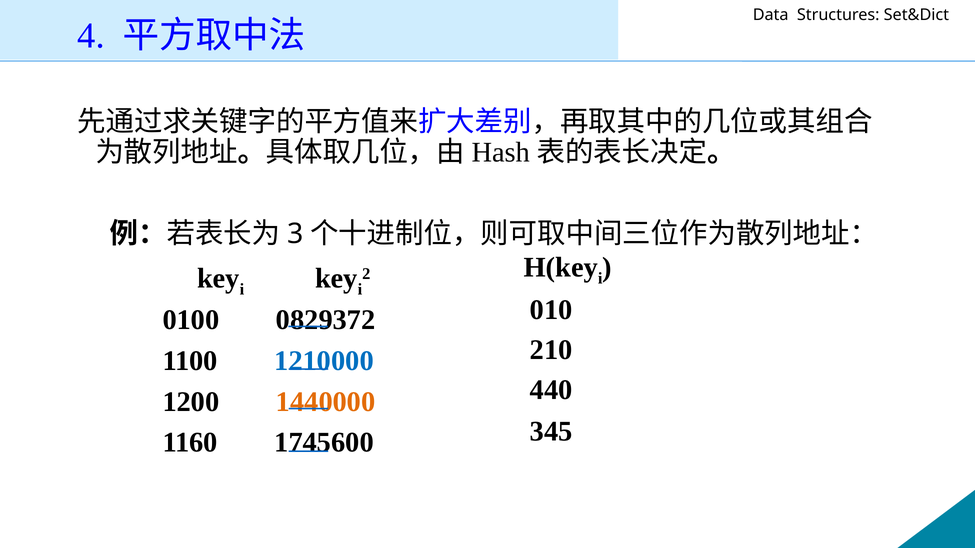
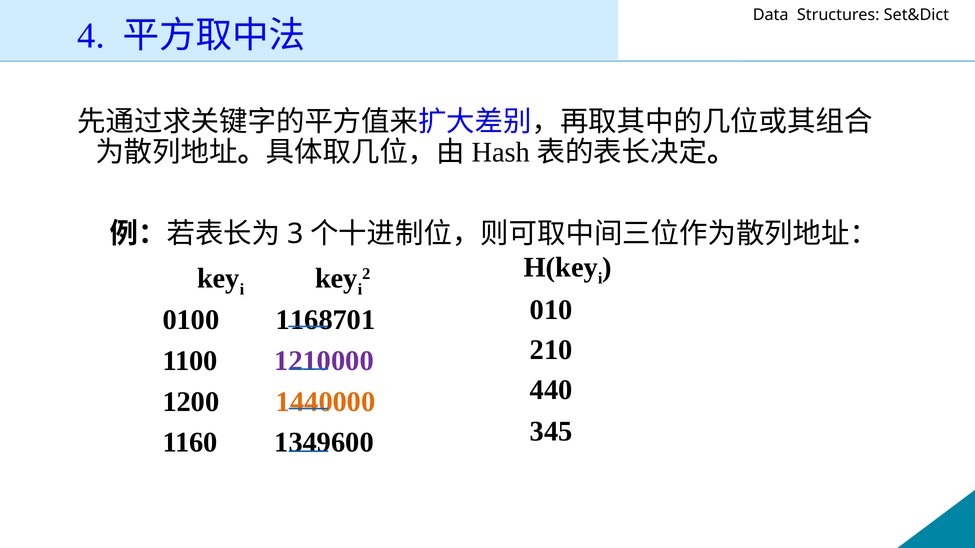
0829372: 0829372 -> 1168701
1210000 colour: blue -> purple
1745600: 1745600 -> 1349600
